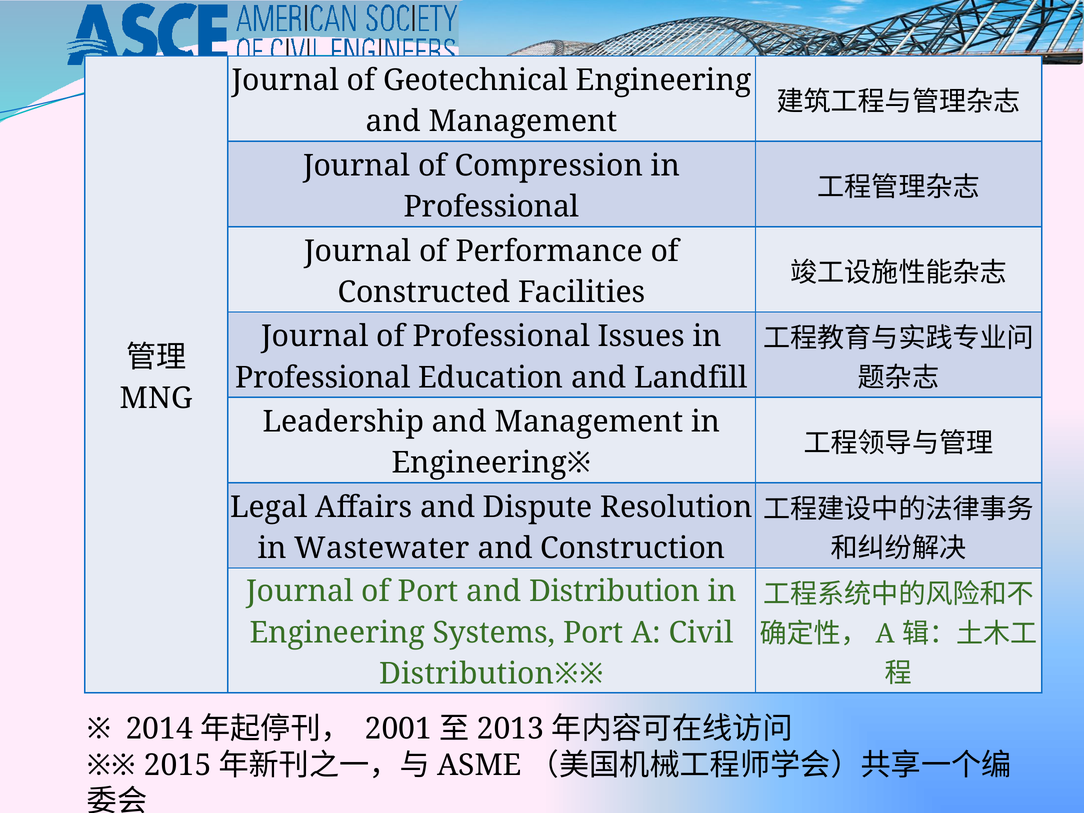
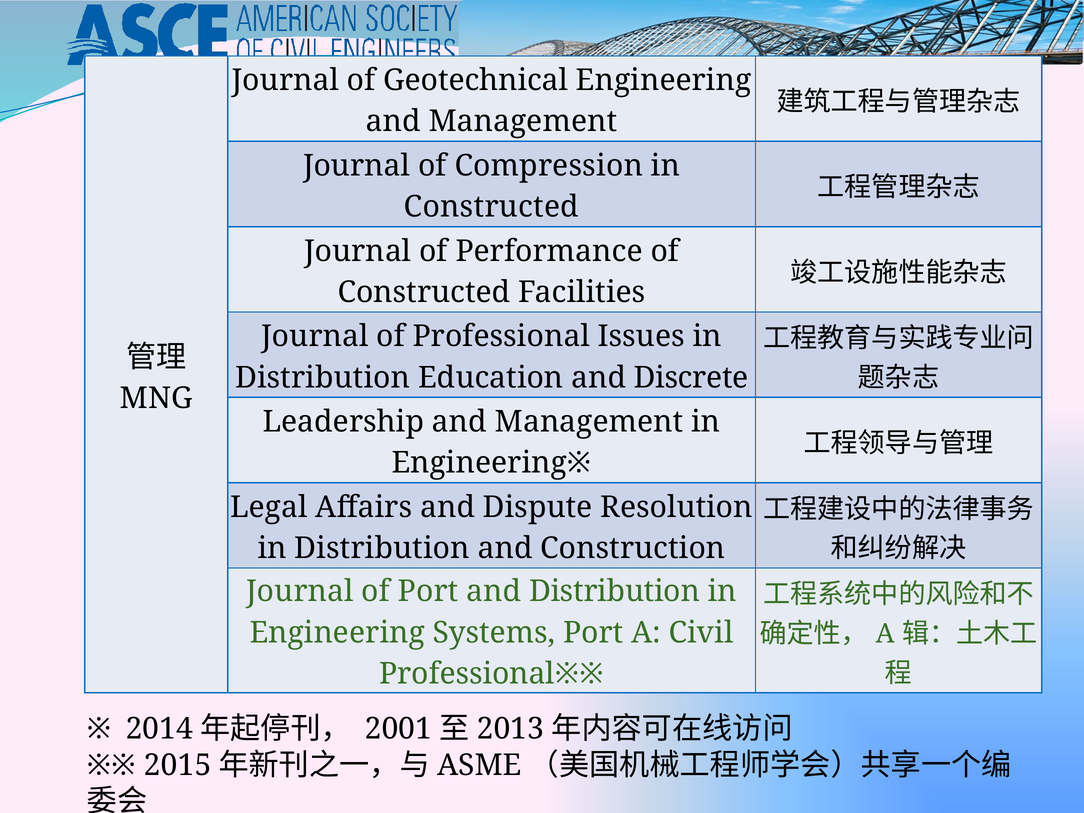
Professional at (492, 207): Professional -> Constructed
Professional at (323, 378): Professional -> Distribution
Landfill: Landfill -> Discrete
Wastewater at (382, 548): Wastewater -> Distribution
Distribution※※: Distribution※※ -> Professional※※
